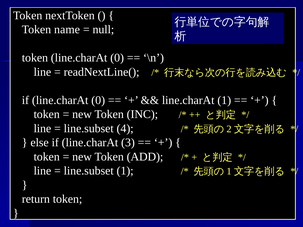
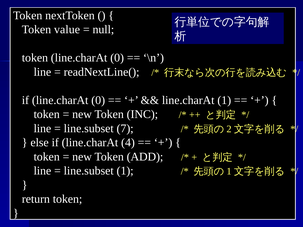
name: name -> value
4: 4 -> 7
3: 3 -> 4
